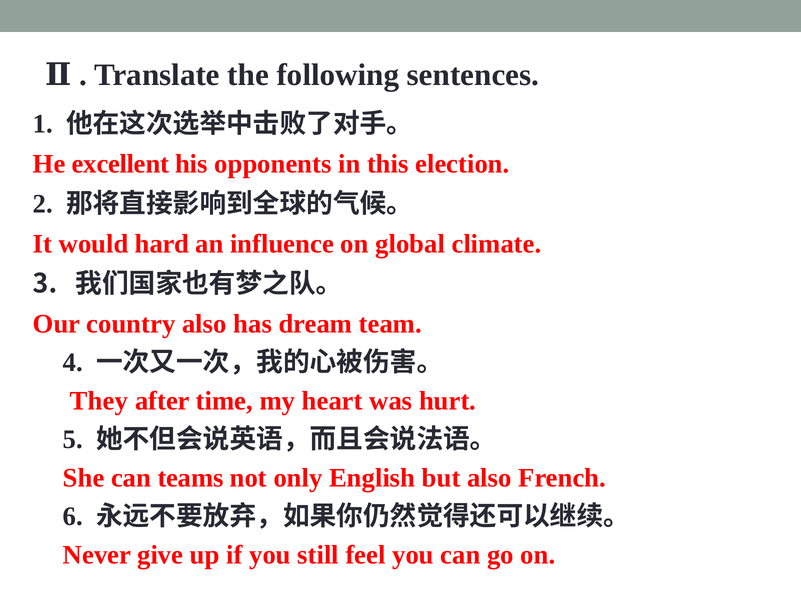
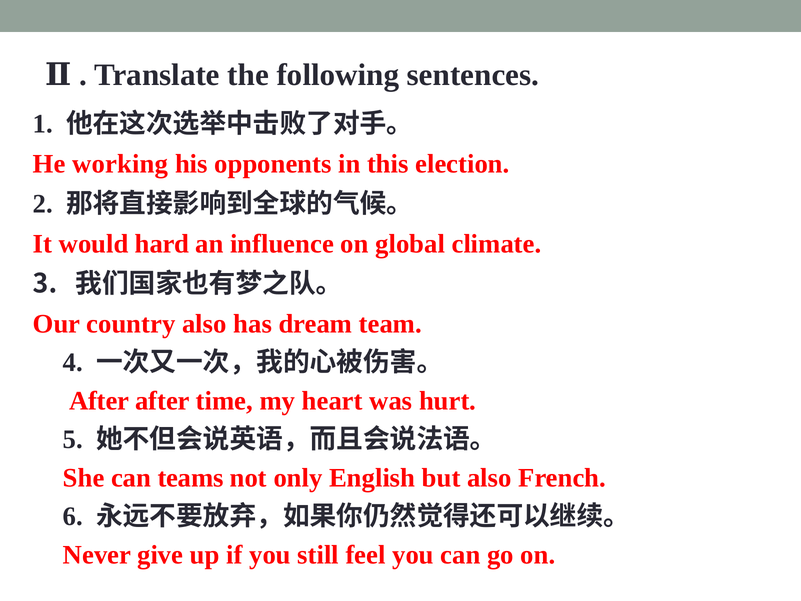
excellent: excellent -> working
They at (99, 401): They -> After
